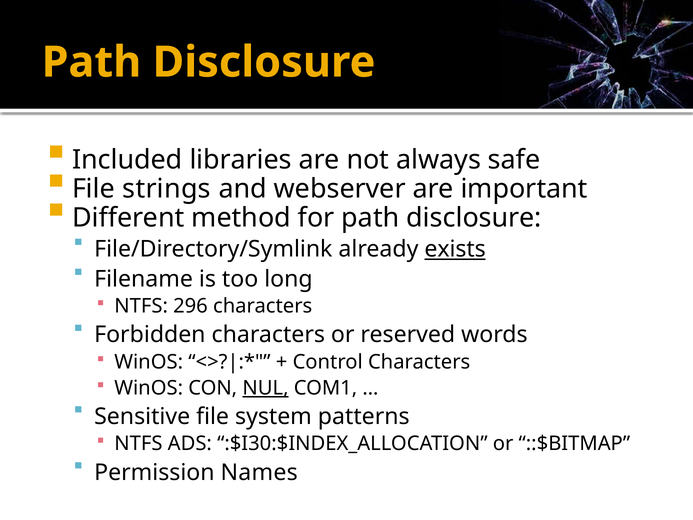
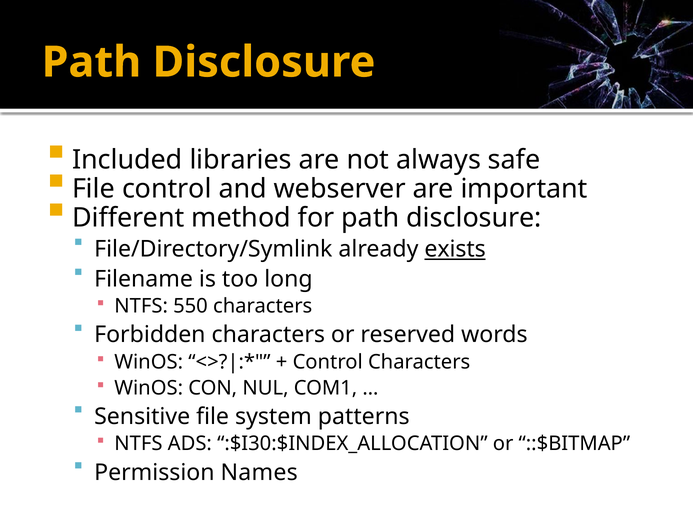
File strings: strings -> control
296: 296 -> 550
NUL underline: present -> none
